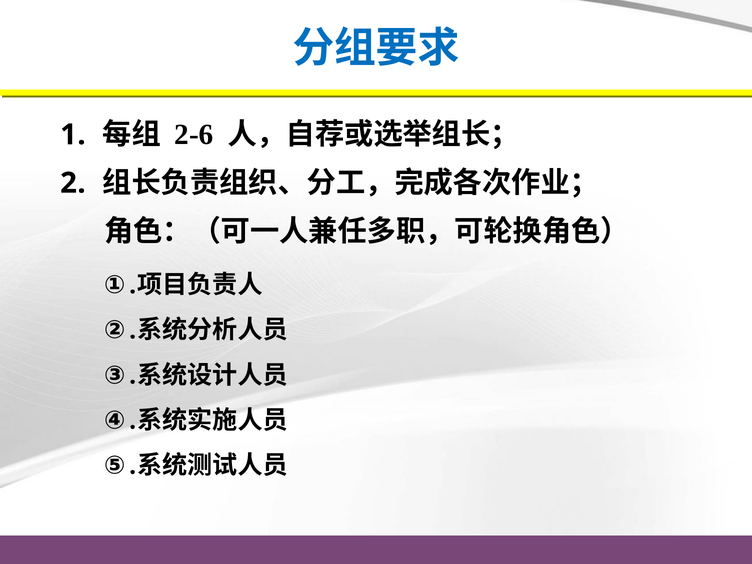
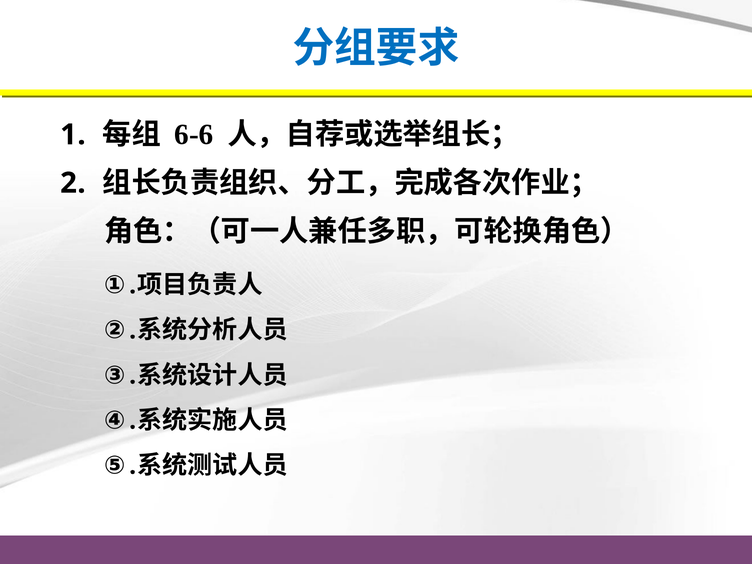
2-6: 2-6 -> 6-6
